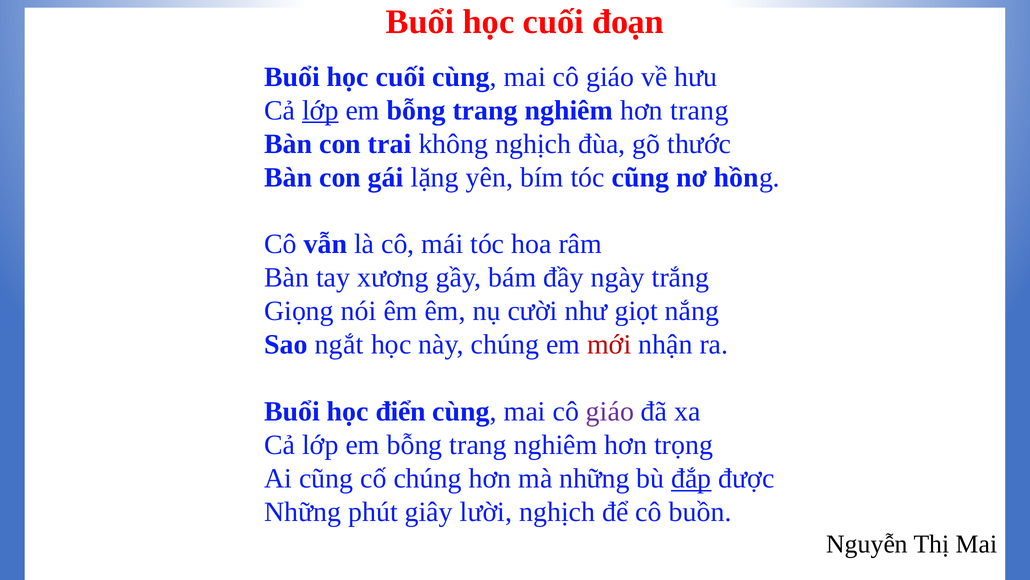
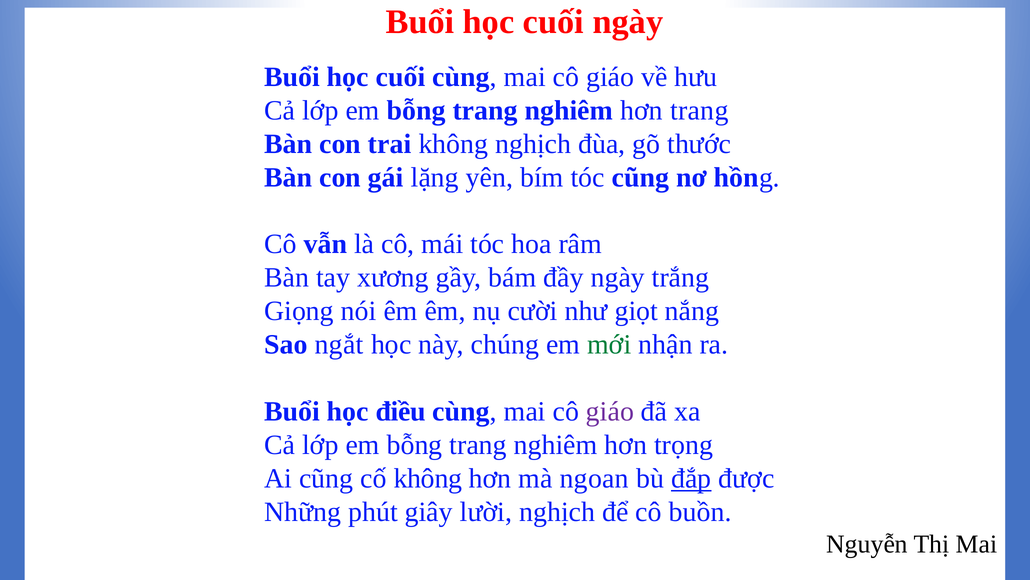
cuối đoạn: đoạn -> ngày
lớp at (320, 110) underline: present -> none
mới colour: red -> green
điển: điển -> điều
cố chúng: chúng -> không
mà những: những -> ngoan
